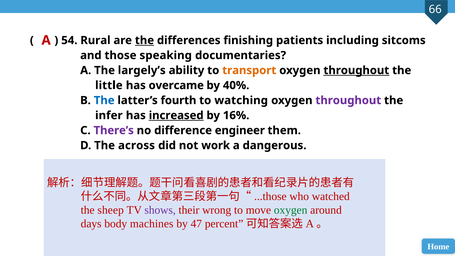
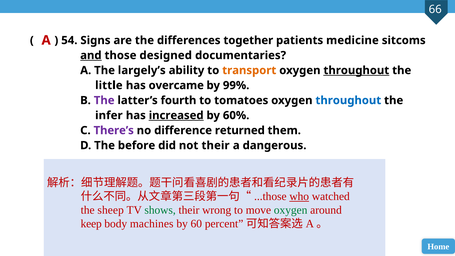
Rural: Rural -> Signs
the at (144, 40) underline: present -> none
finishing: finishing -> together
including: including -> medicine
and underline: none -> present
speaking: speaking -> designed
40%: 40% -> 99%
The at (104, 100) colour: blue -> purple
watching: watching -> tomatoes
throughout at (348, 100) colour: purple -> blue
16%: 16% -> 60%
engineer: engineer -> returned
across: across -> before
not work: work -> their
who underline: none -> present
shows colour: purple -> green
days: days -> keep
47: 47 -> 60
